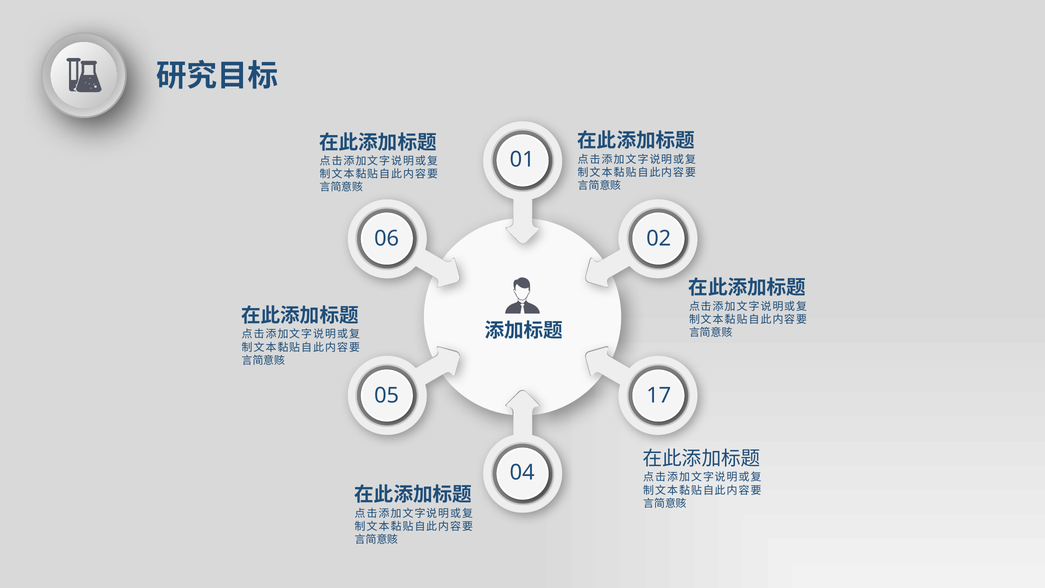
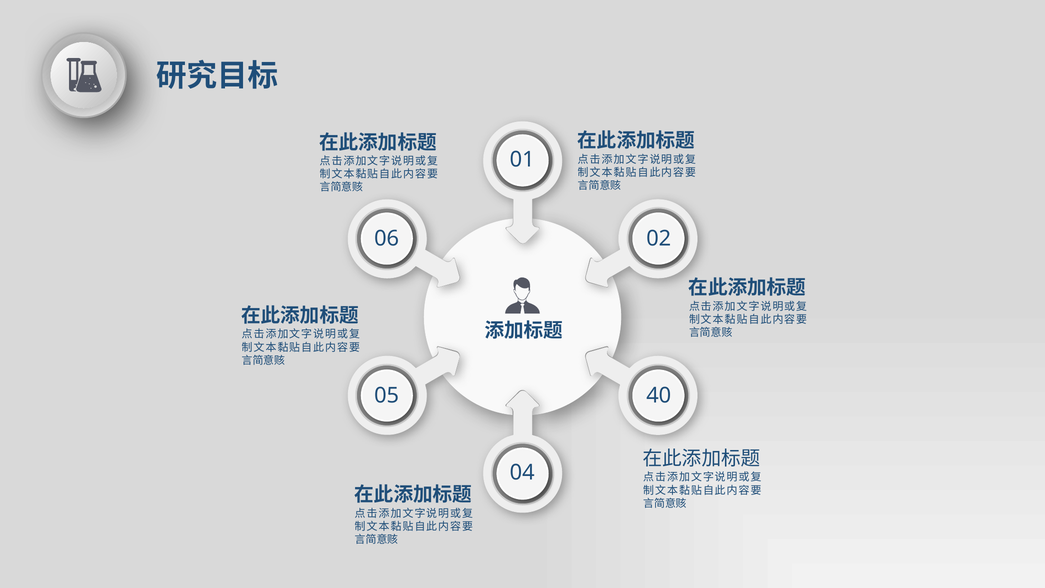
17: 17 -> 40
